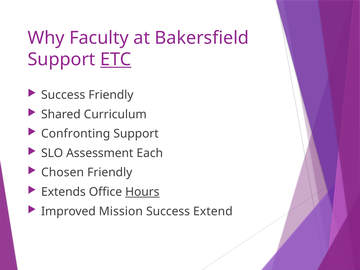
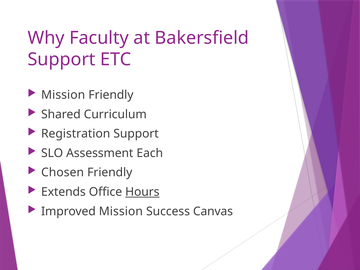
ETC underline: present -> none
Success at (63, 95): Success -> Mission
Confronting: Confronting -> Registration
Extend: Extend -> Canvas
